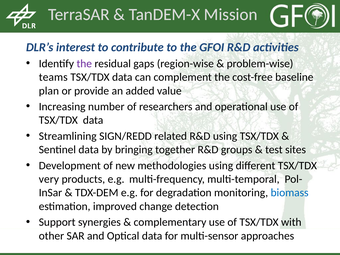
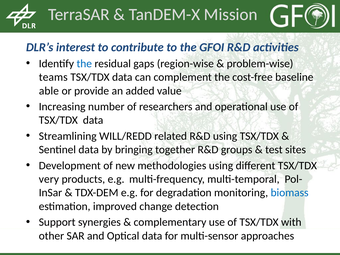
the at (84, 64) colour: purple -> blue
plan: plan -> able
SIGN/REDD: SIGN/REDD -> WILL/REDD
